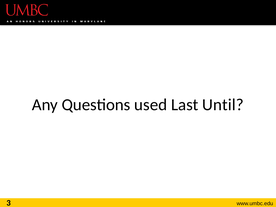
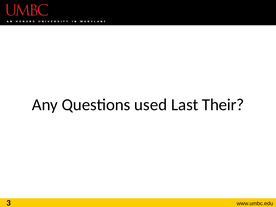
Until: Until -> Their
